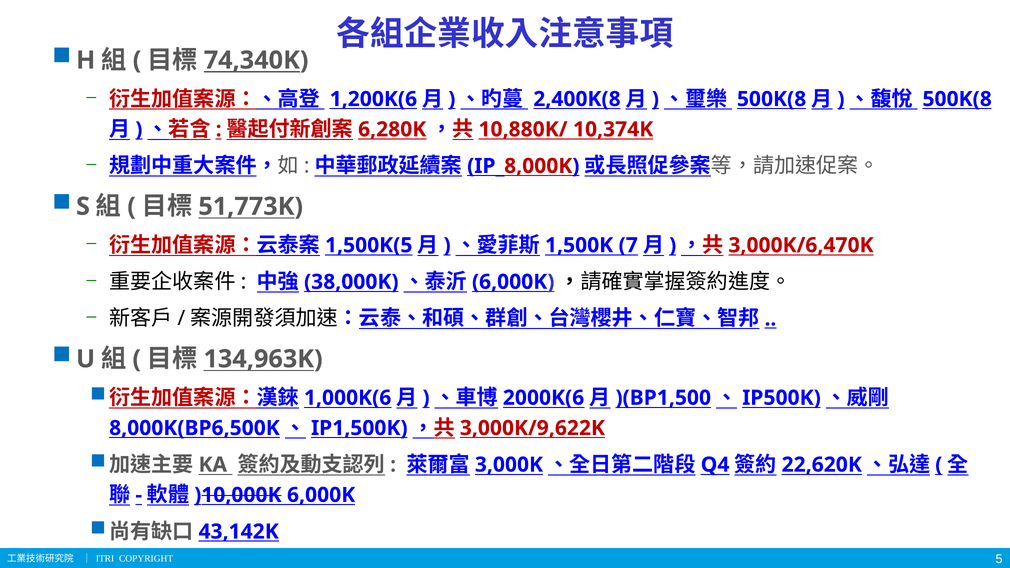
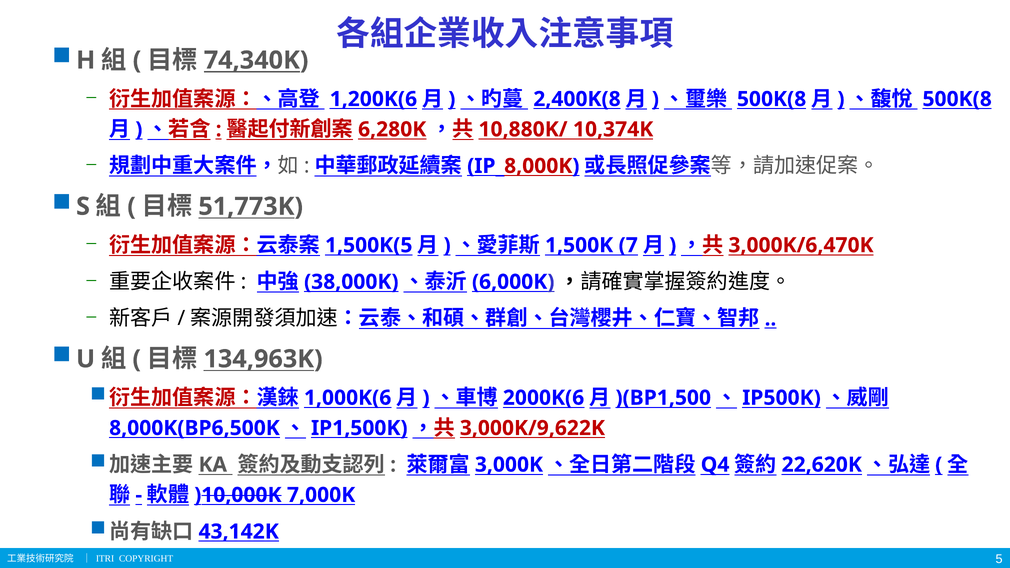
6,000K at (321, 495): 6,000K -> 7,000K
